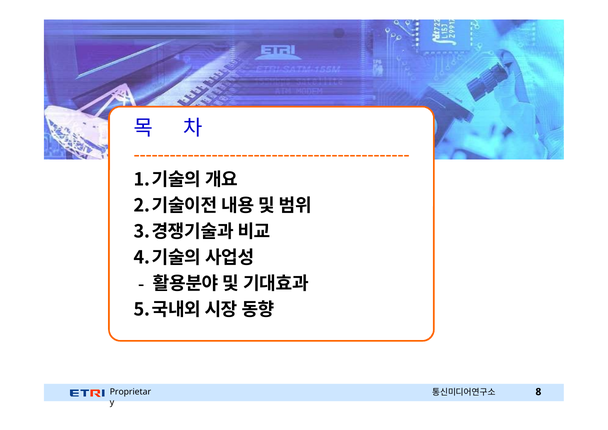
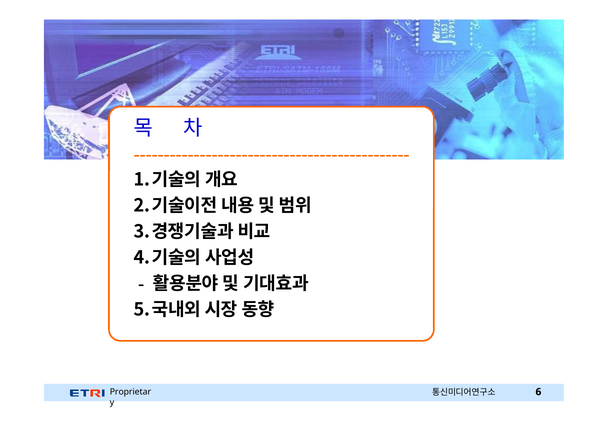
8: 8 -> 6
